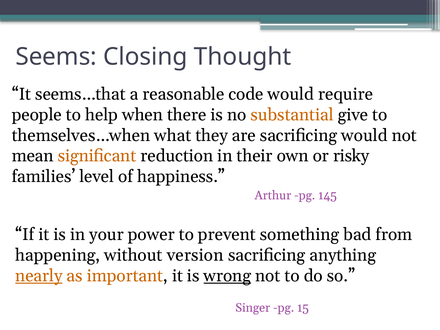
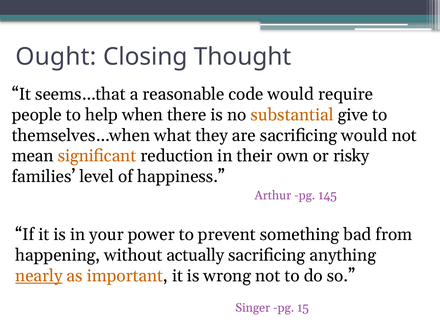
Seems: Seems -> Ought
version: version -> actually
wrong underline: present -> none
